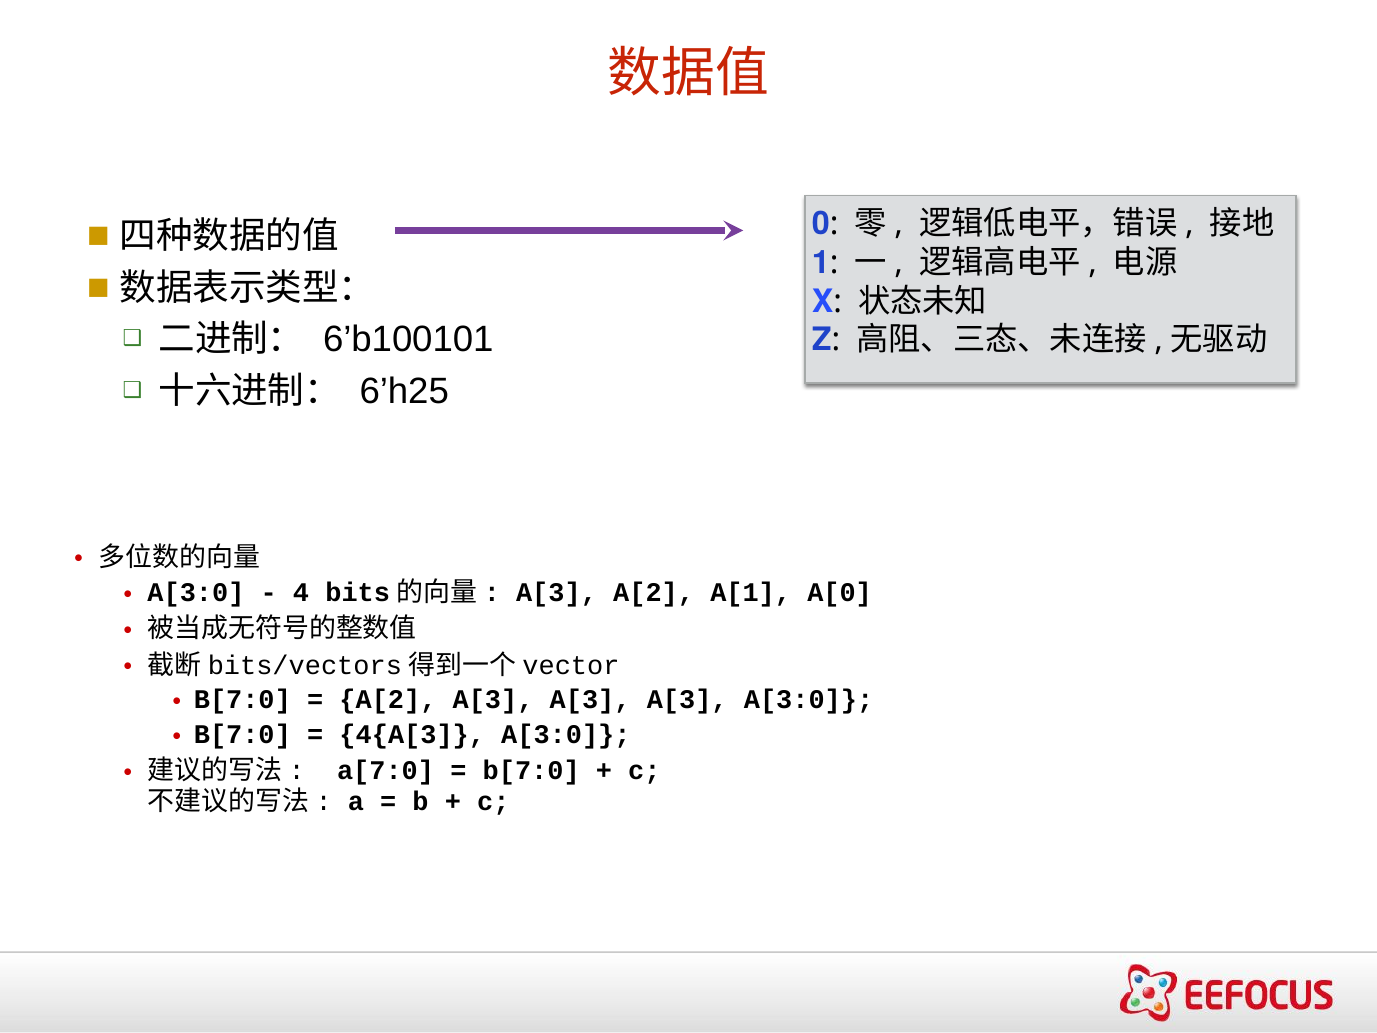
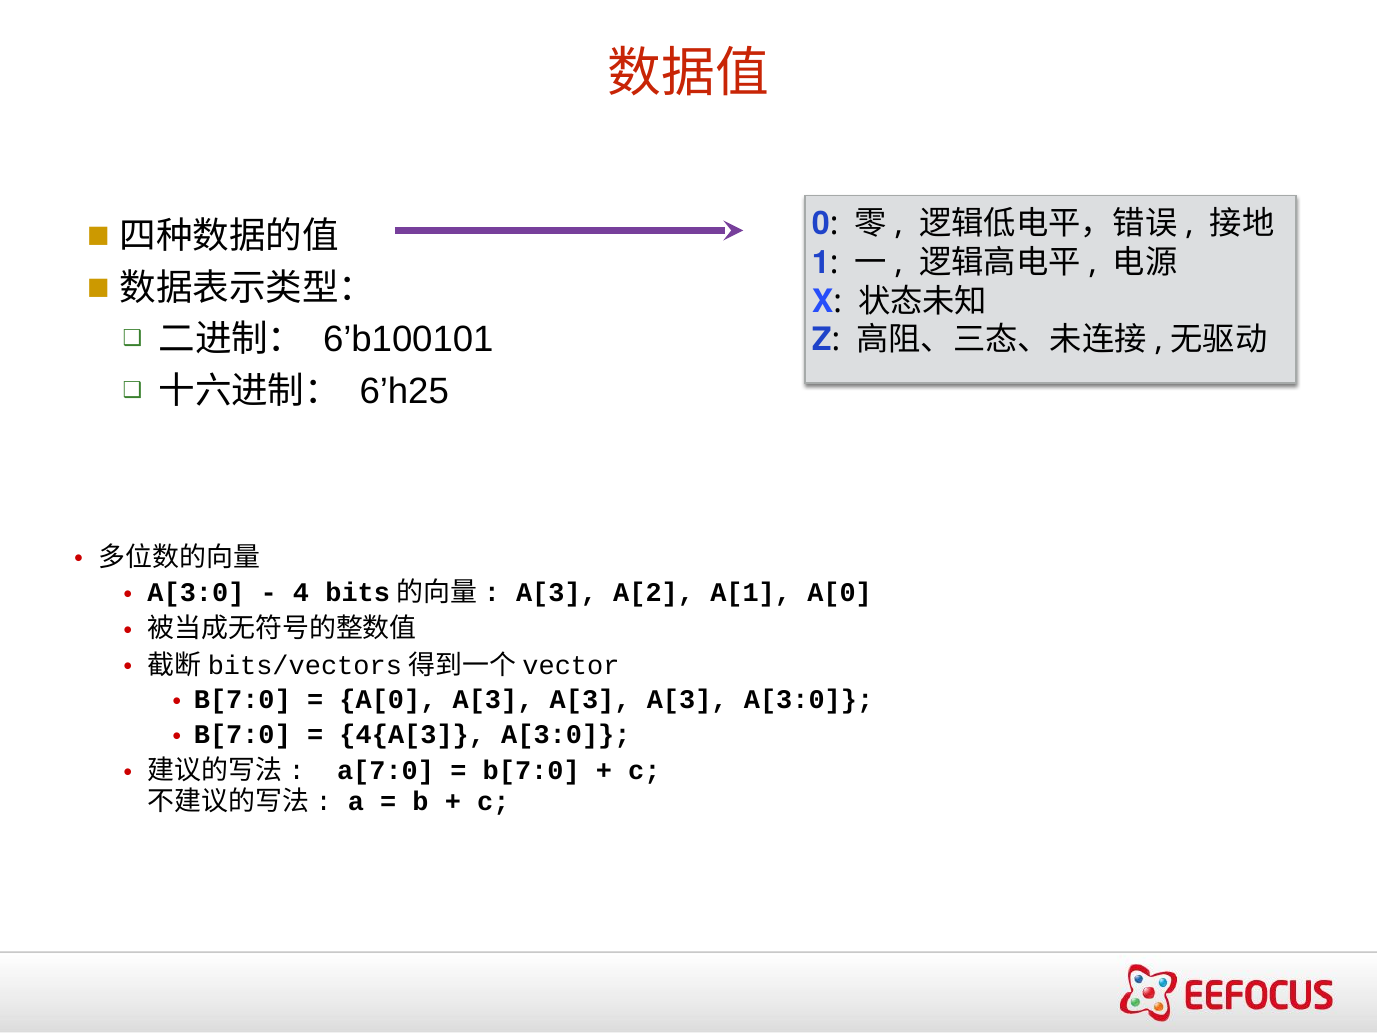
A[2 at (388, 700): A[2 -> A[0
